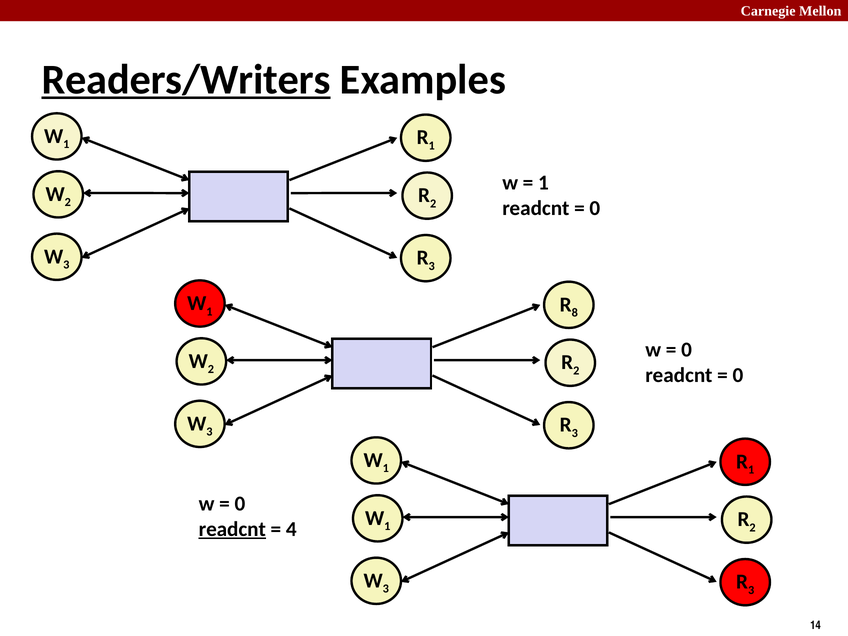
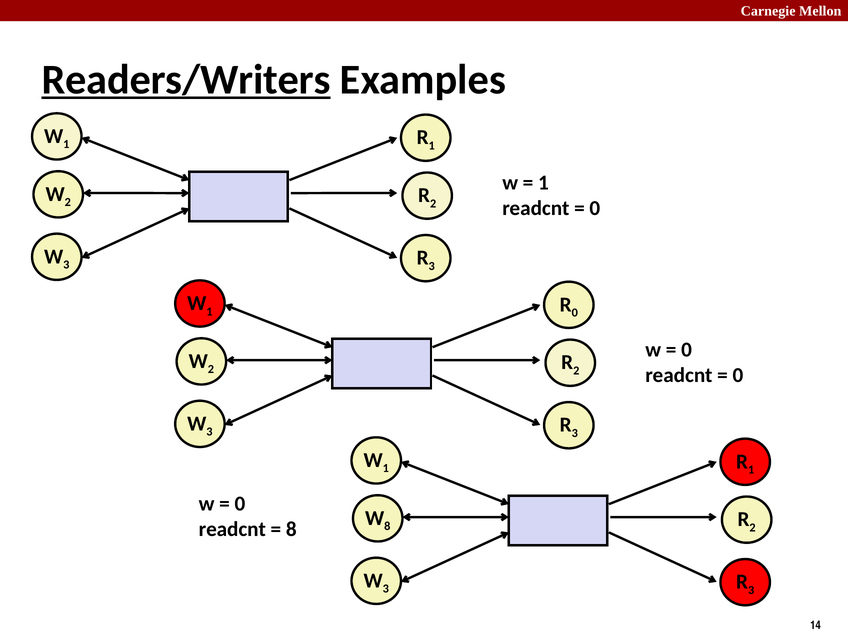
8 at (575, 313): 8 -> 0
1 at (387, 526): 1 -> 8
readcnt at (232, 529) underline: present -> none
4 at (291, 529): 4 -> 8
